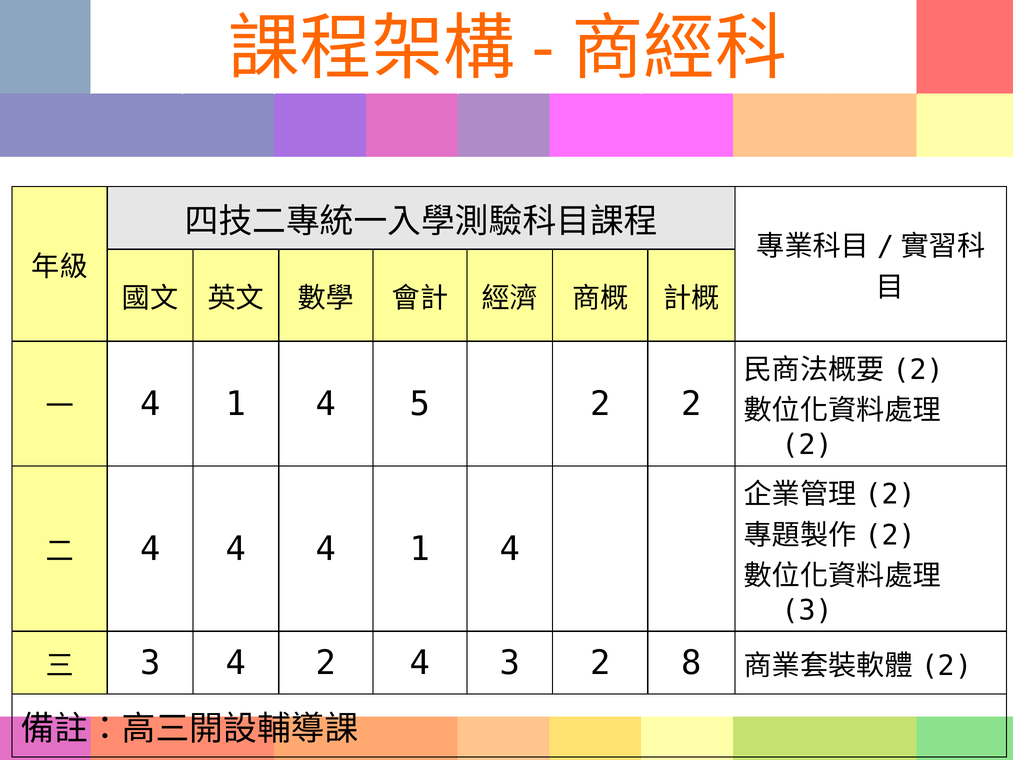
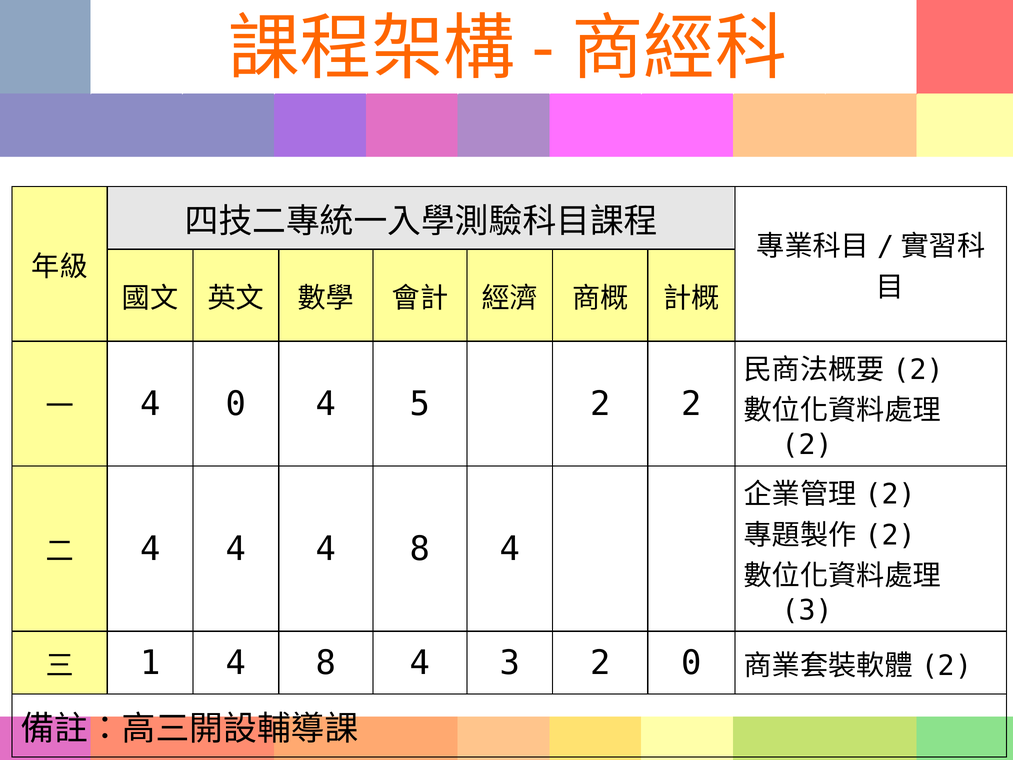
1 at (236, 404): 1 -> 0
4 4 1: 1 -> 8
3 at (150, 663): 3 -> 1
2 at (326, 663): 2 -> 8
2 8: 8 -> 0
